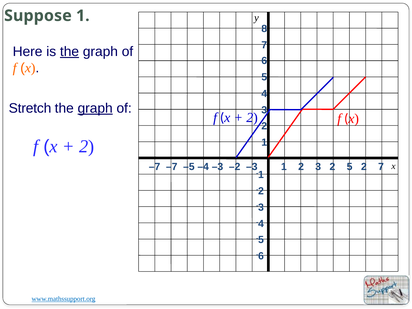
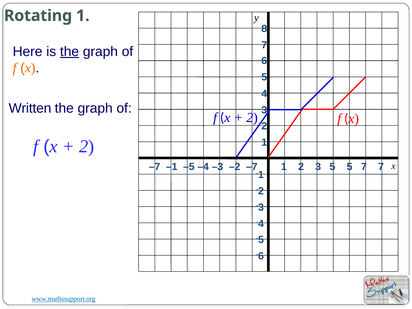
Suppose: Suppose -> Rotating
Stretch: Stretch -> Written
graph at (95, 108) underline: present -> none
3 2: 2 -> 5
5 2: 2 -> 7
–7 –7: –7 -> –1
–2 –3: –3 -> –7
